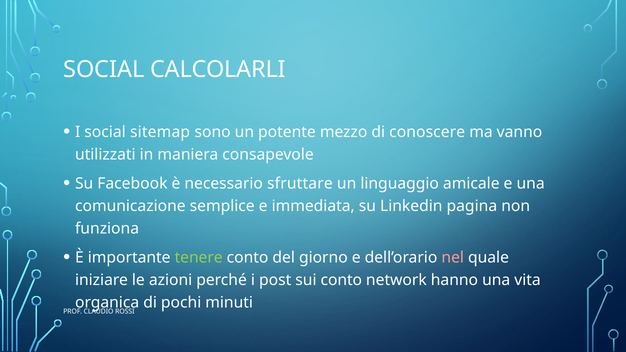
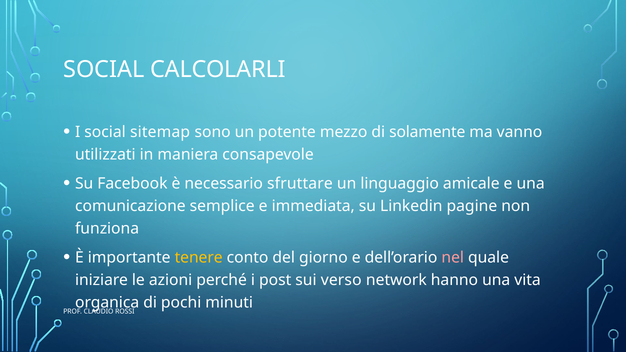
conoscere: conoscere -> solamente
pagina: pagina -> pagine
tenere colour: light green -> yellow
sui conto: conto -> verso
